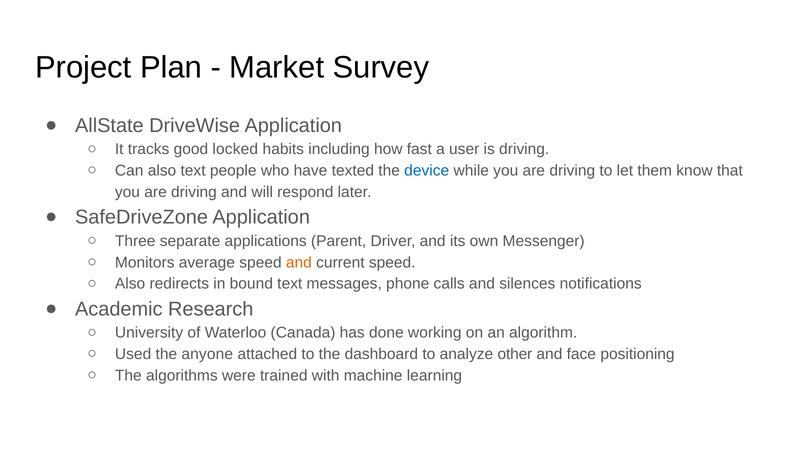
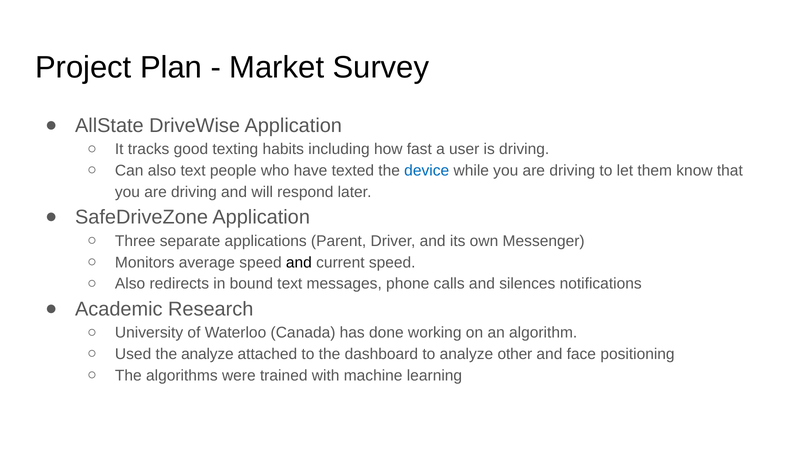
locked: locked -> texting
and at (299, 262) colour: orange -> black
the anyone: anyone -> analyze
